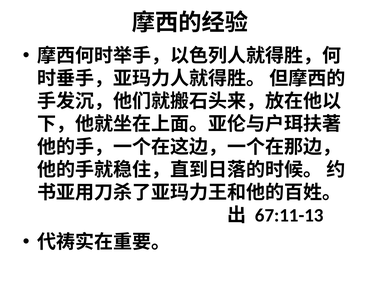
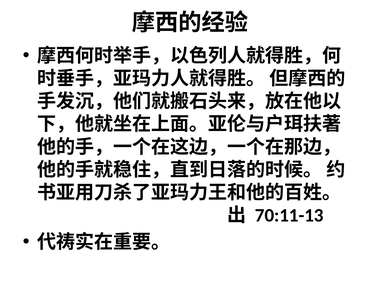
67:11-13: 67:11-13 -> 70:11-13
